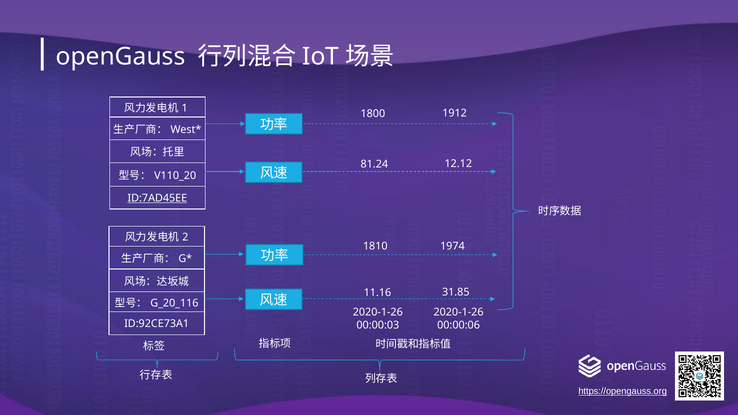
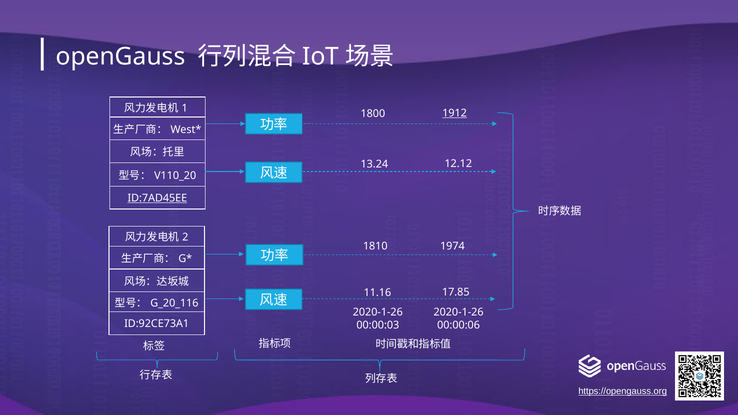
1912 underline: none -> present
81.24: 81.24 -> 13.24
31.85: 31.85 -> 17.85
